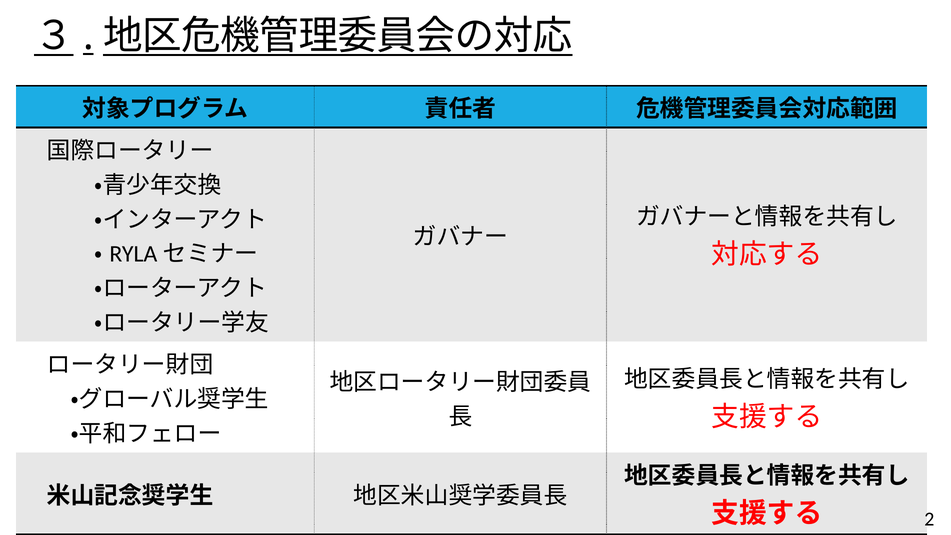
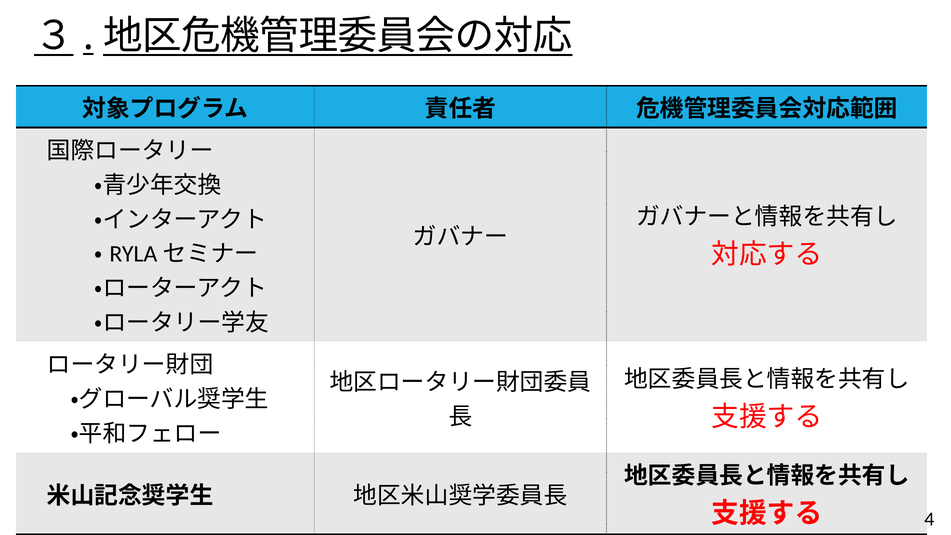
2: 2 -> 4
